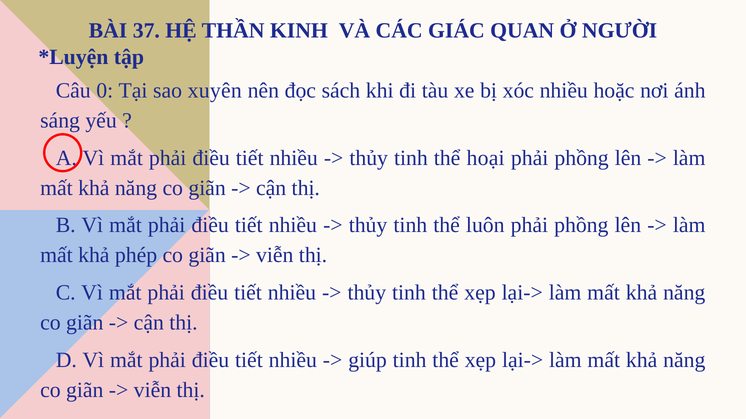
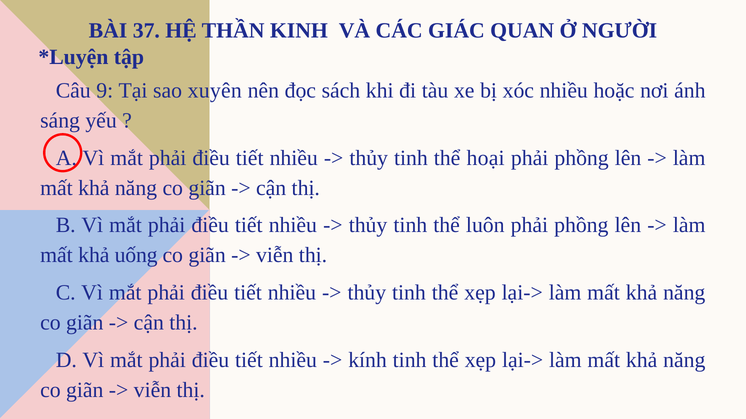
0: 0 -> 9
phép: phép -> uống
giúp: giúp -> kính
